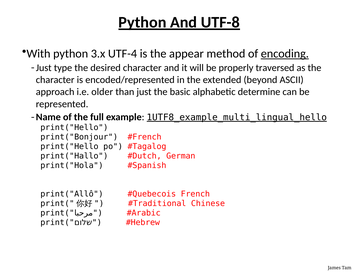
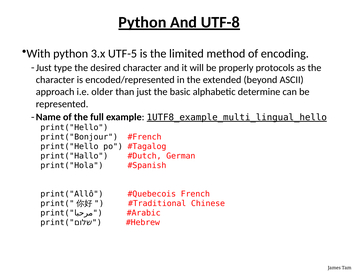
UTF-4: UTF-4 -> UTF-5
appear: appear -> limited
encoding underline: present -> none
traversed: traversed -> protocols
